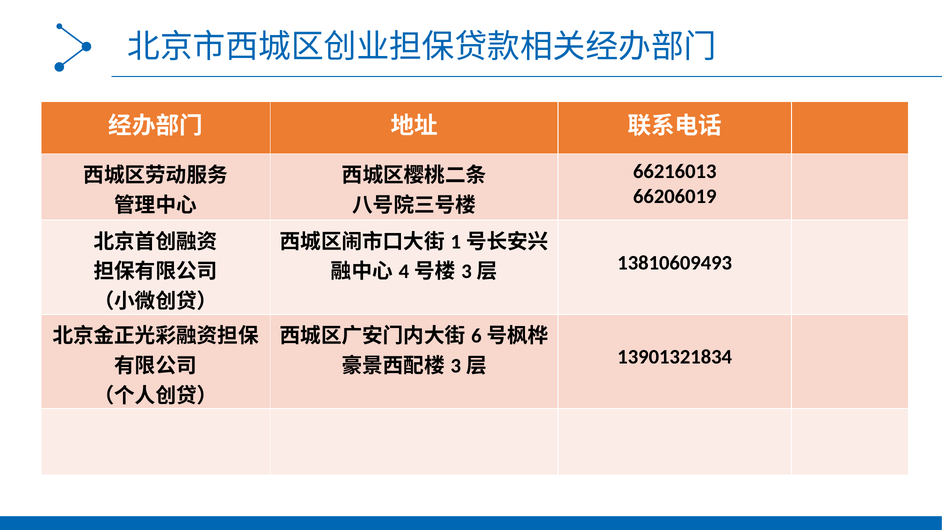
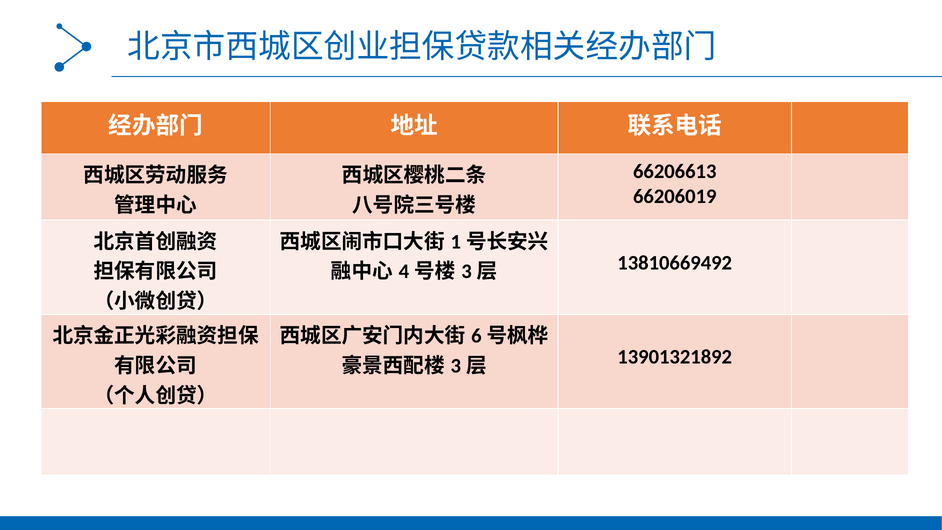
66216013: 66216013 -> 66206613
13810609493: 13810609493 -> 13810669492
13901321834: 13901321834 -> 13901321892
